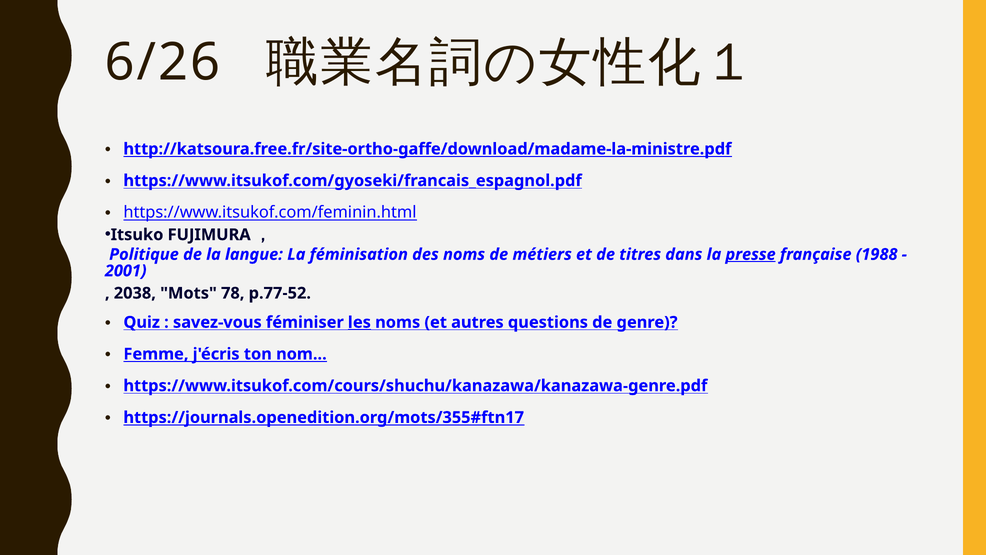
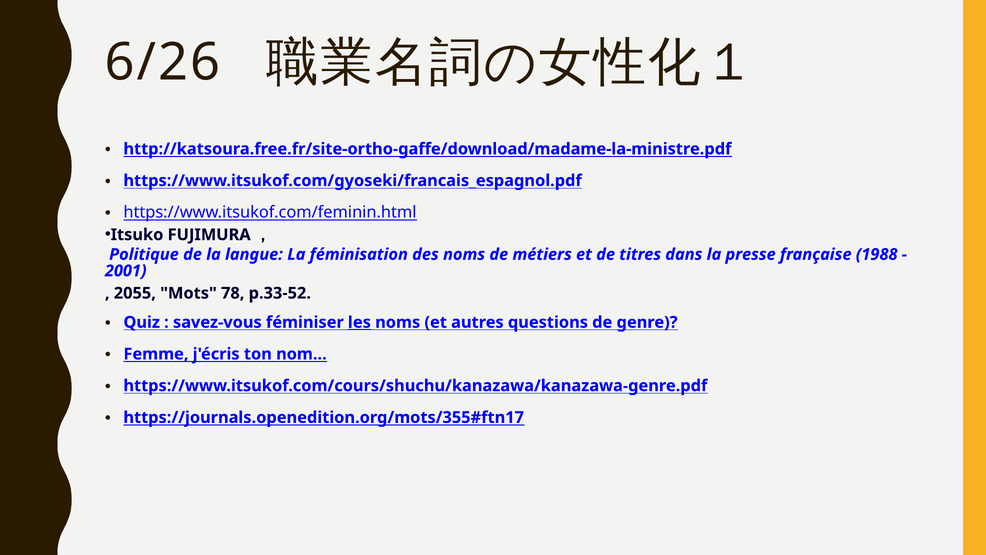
presse underline: present -> none
2038: 2038 -> 2055
p.77-52: p.77-52 -> p.33-52
